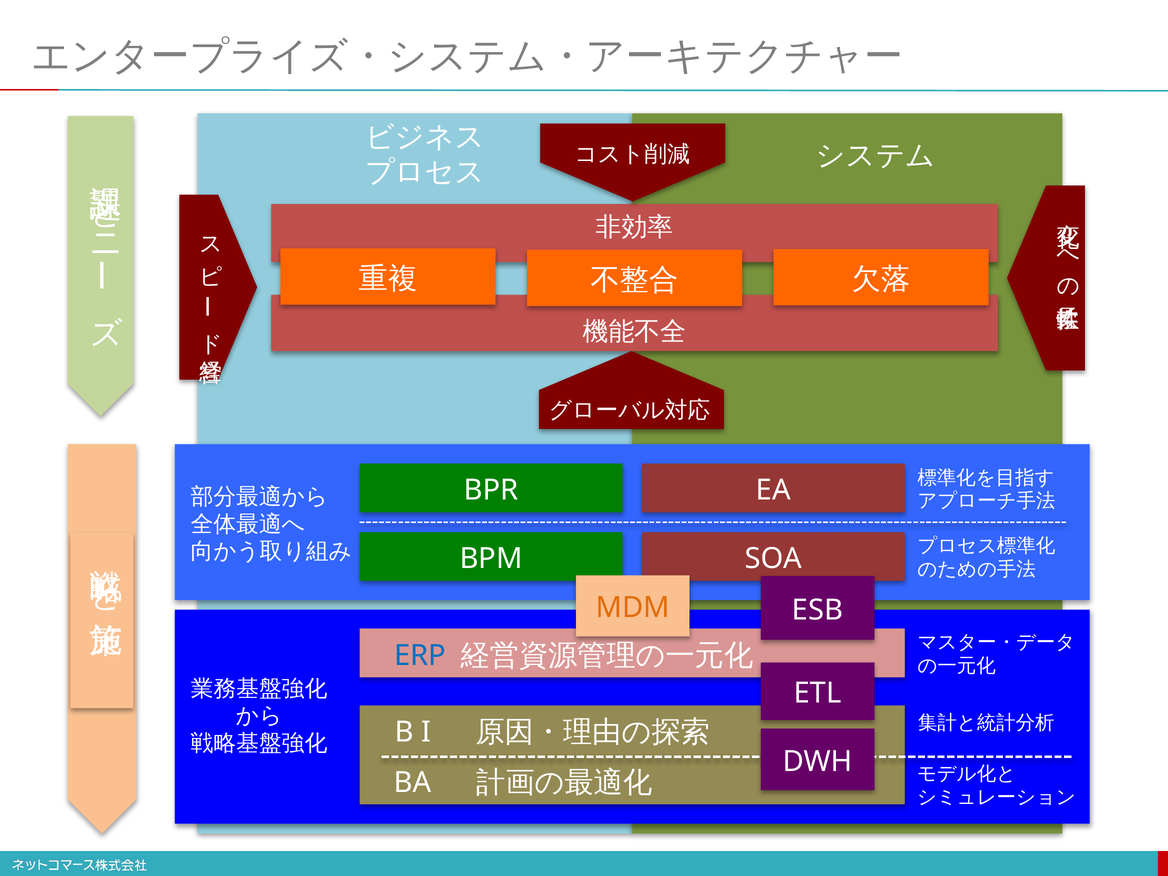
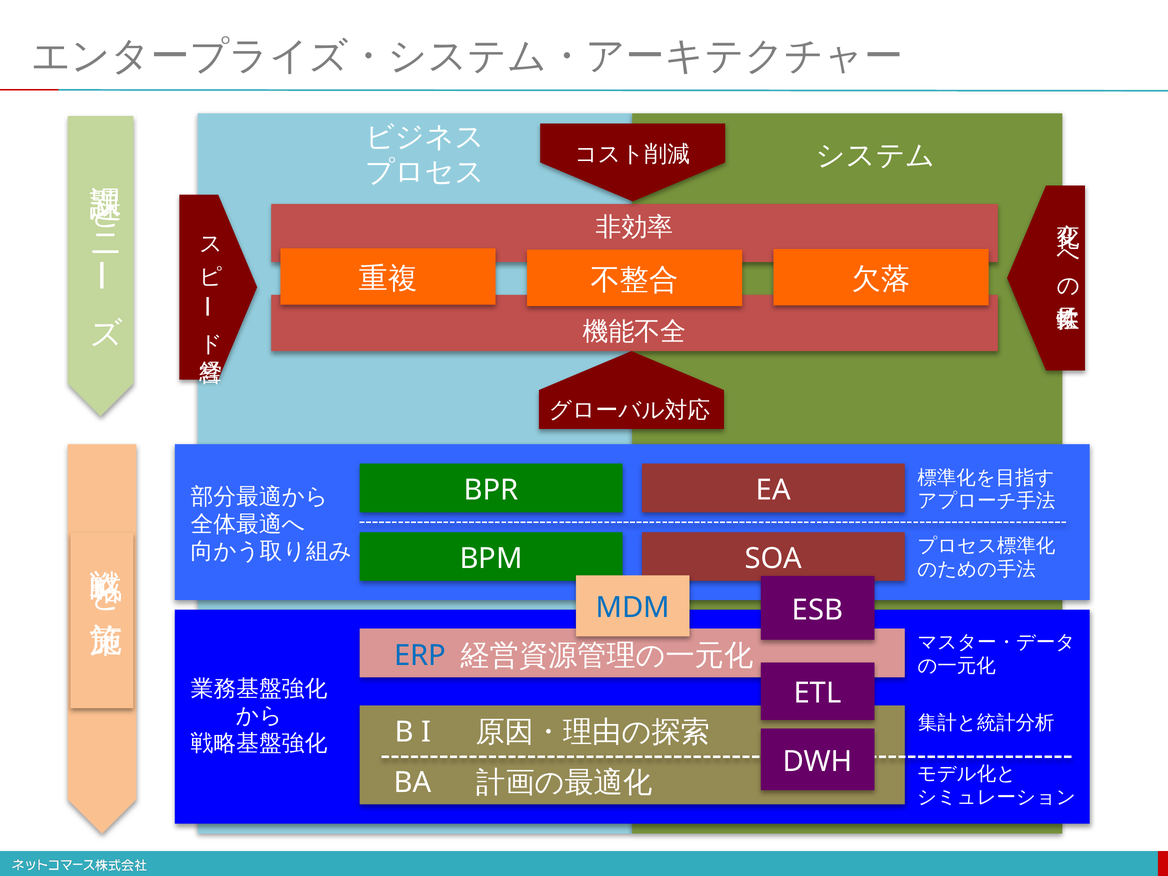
MDM colour: orange -> blue
